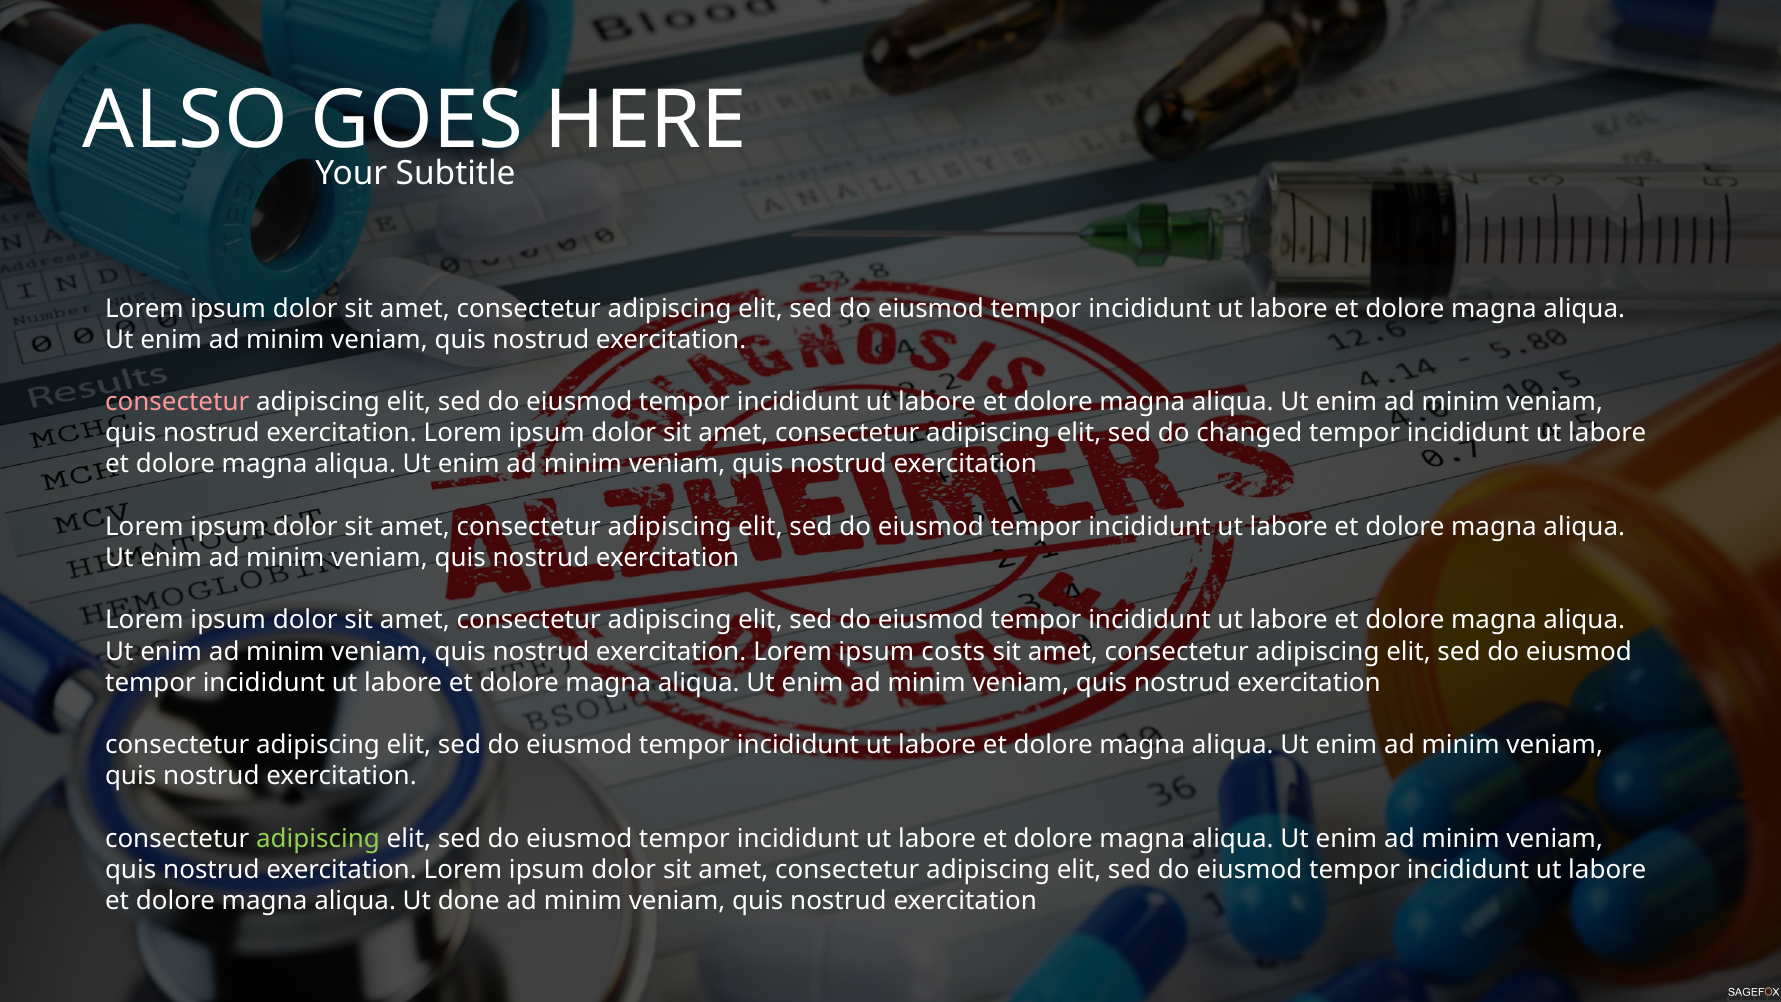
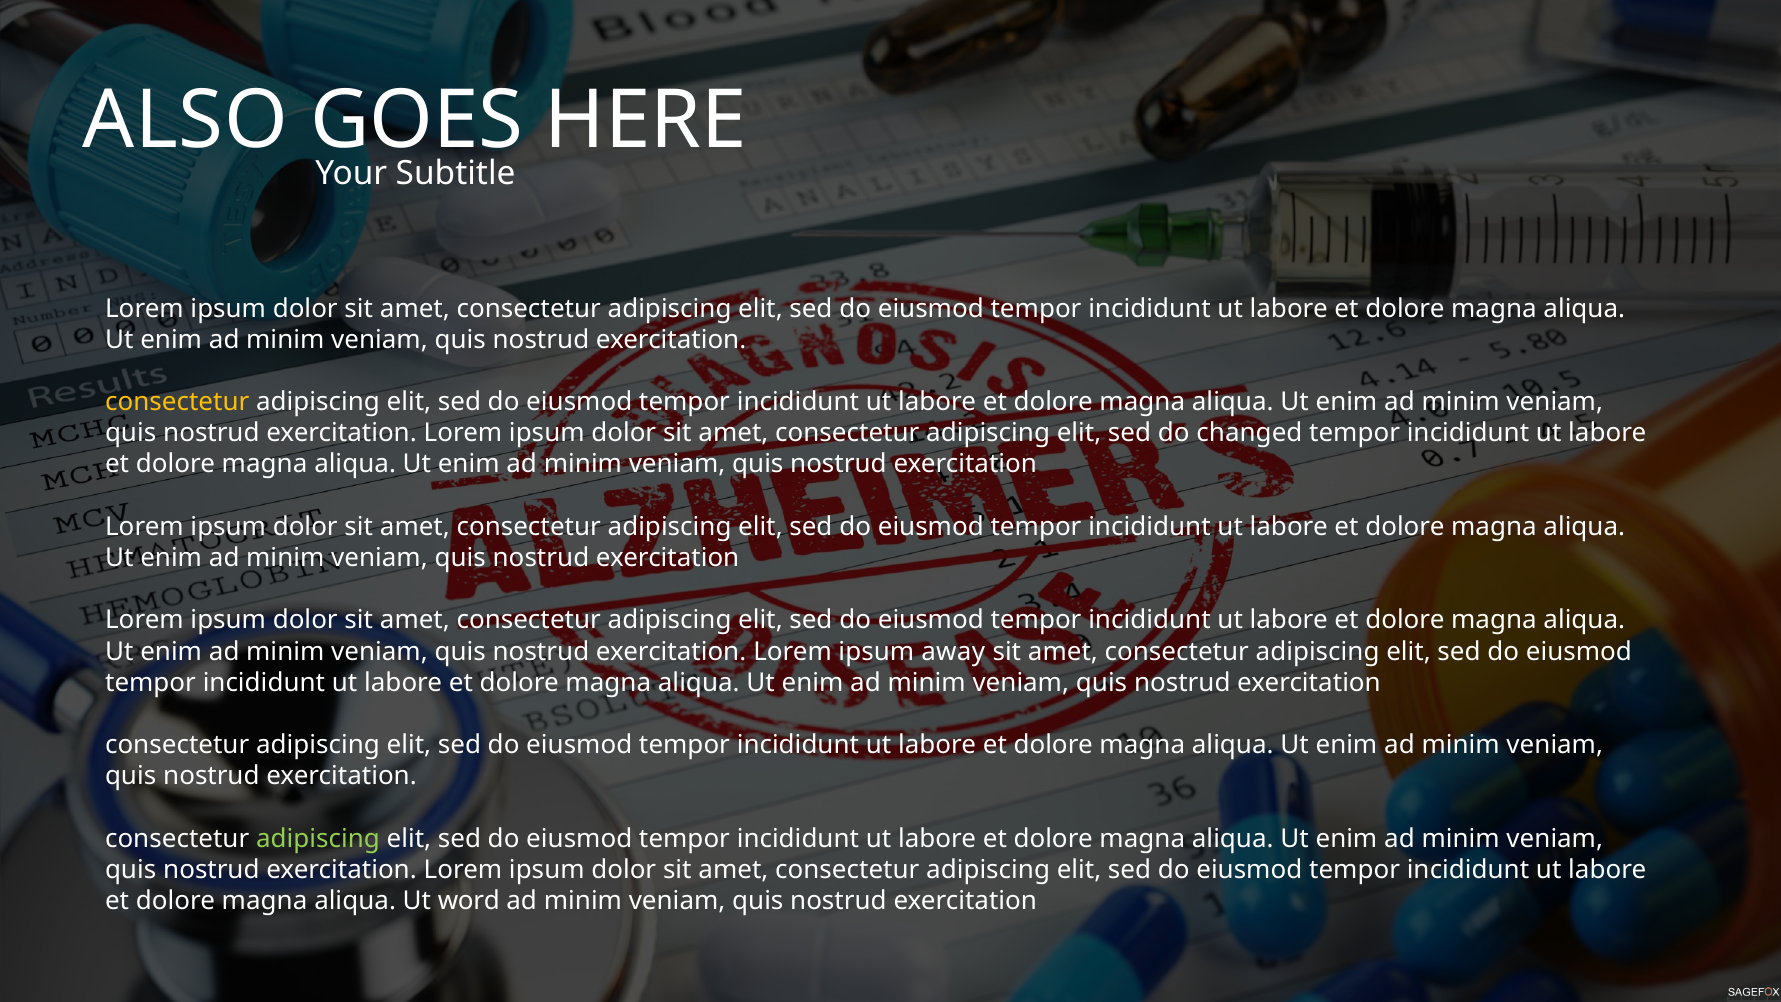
consectetur at (177, 402) colour: pink -> yellow
costs: costs -> away
done: done -> word
